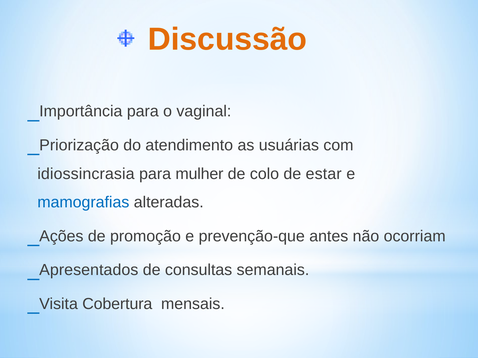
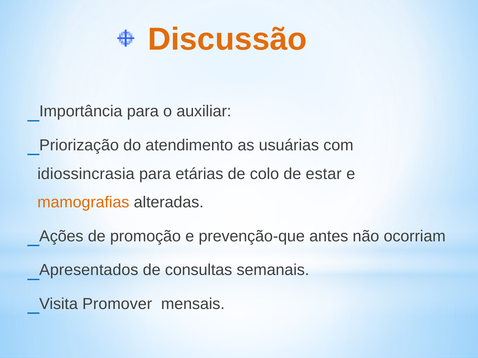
vaginal: vaginal -> auxiliar
mulher: mulher -> etárias
mamografias colour: blue -> orange
Cobertura: Cobertura -> Promover
